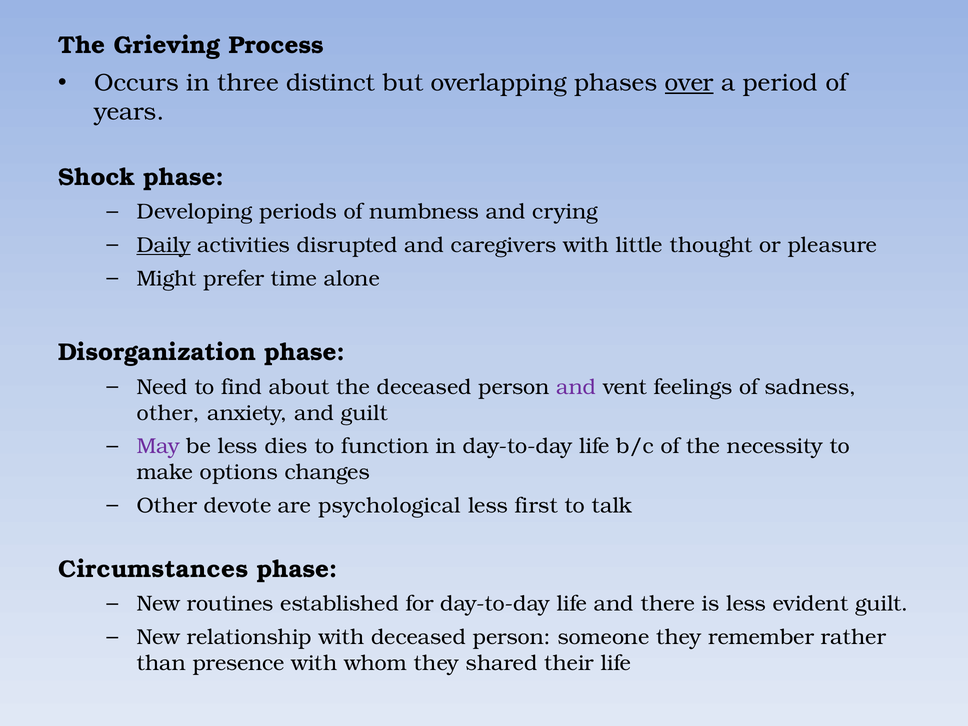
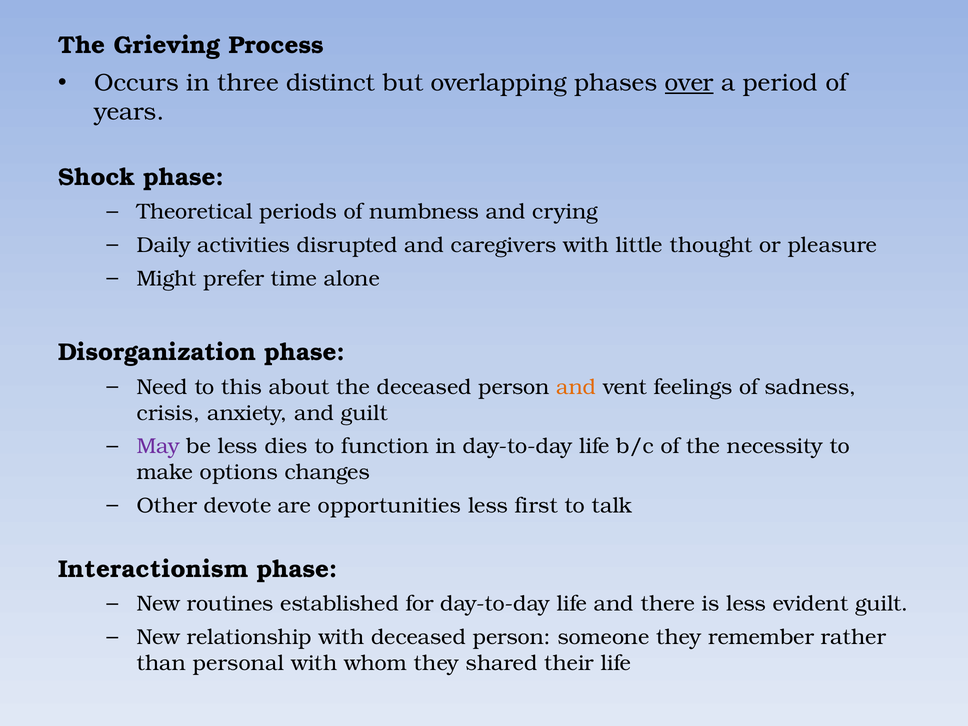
Developing: Developing -> Theoretical
Daily underline: present -> none
find: find -> this
and at (576, 387) colour: purple -> orange
other at (168, 413): other -> crisis
psychological: psychological -> opportunities
Circumstances: Circumstances -> Interactionism
presence: presence -> personal
